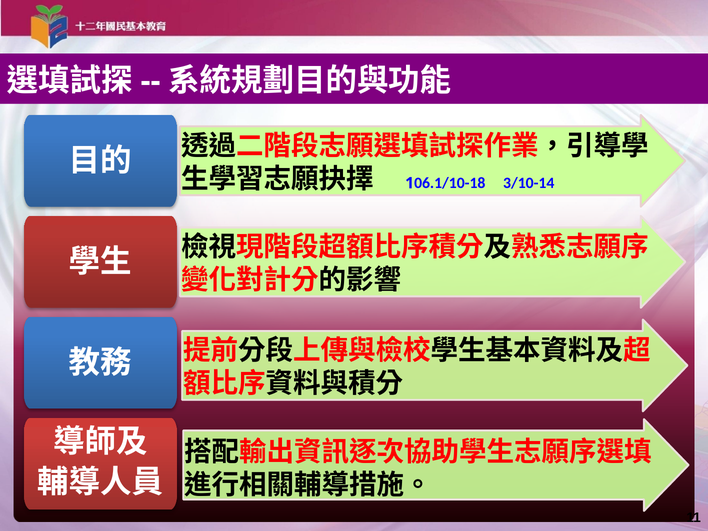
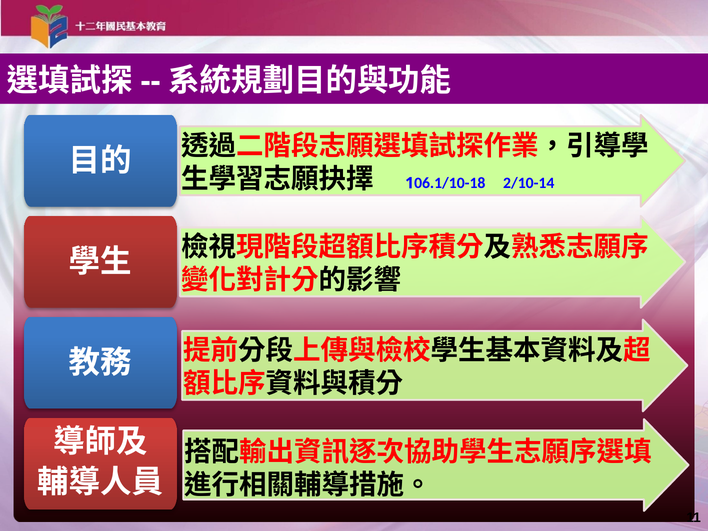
3/10-14: 3/10-14 -> 2/10-14
